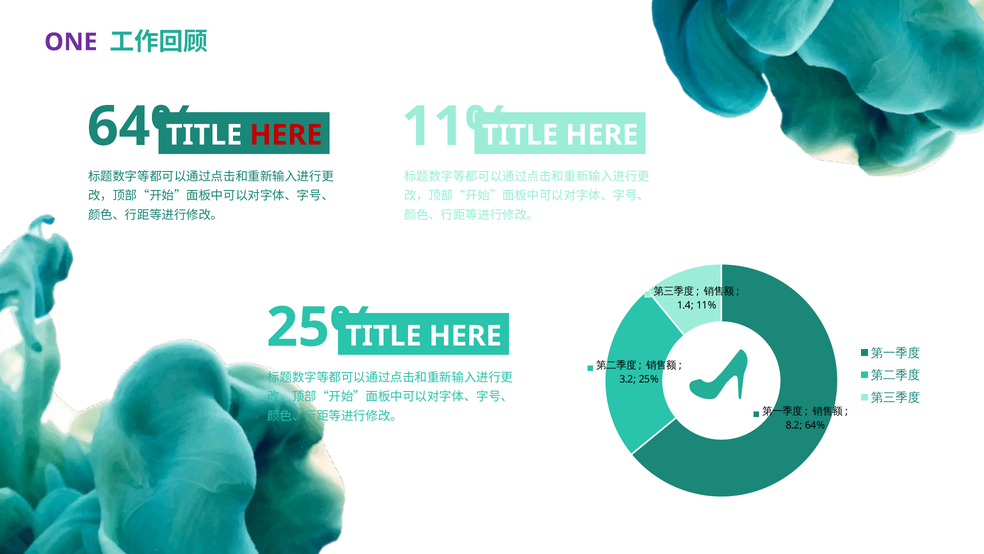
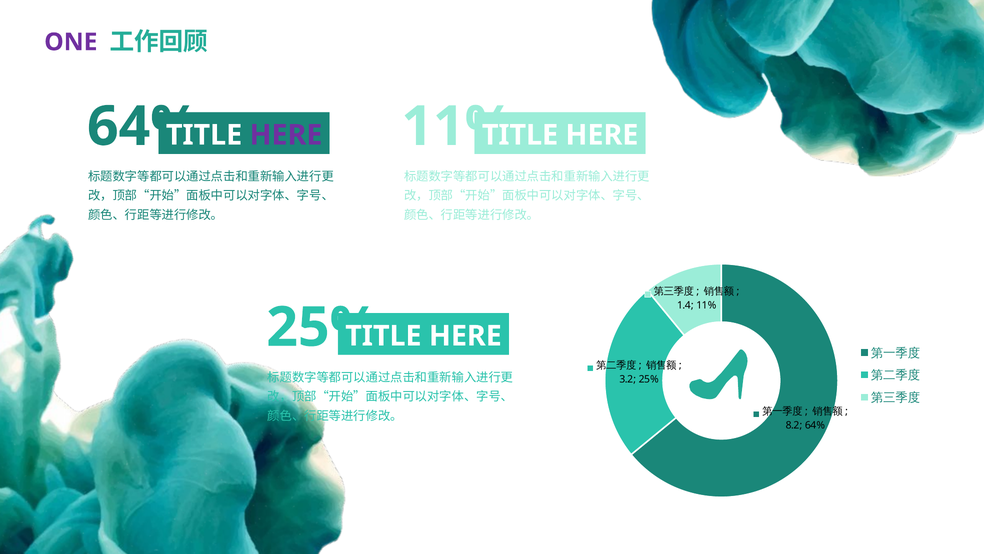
HERE at (286, 135) colour: red -> purple
